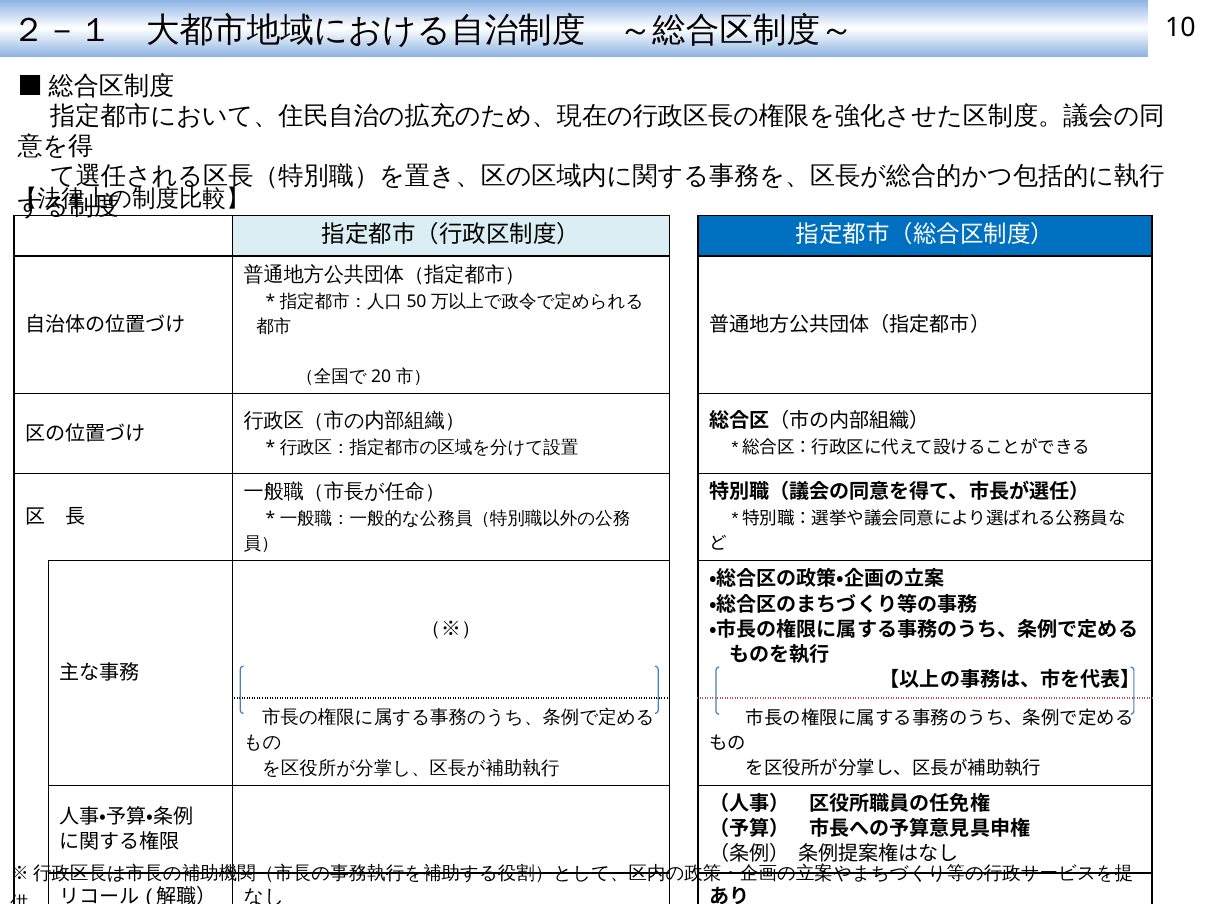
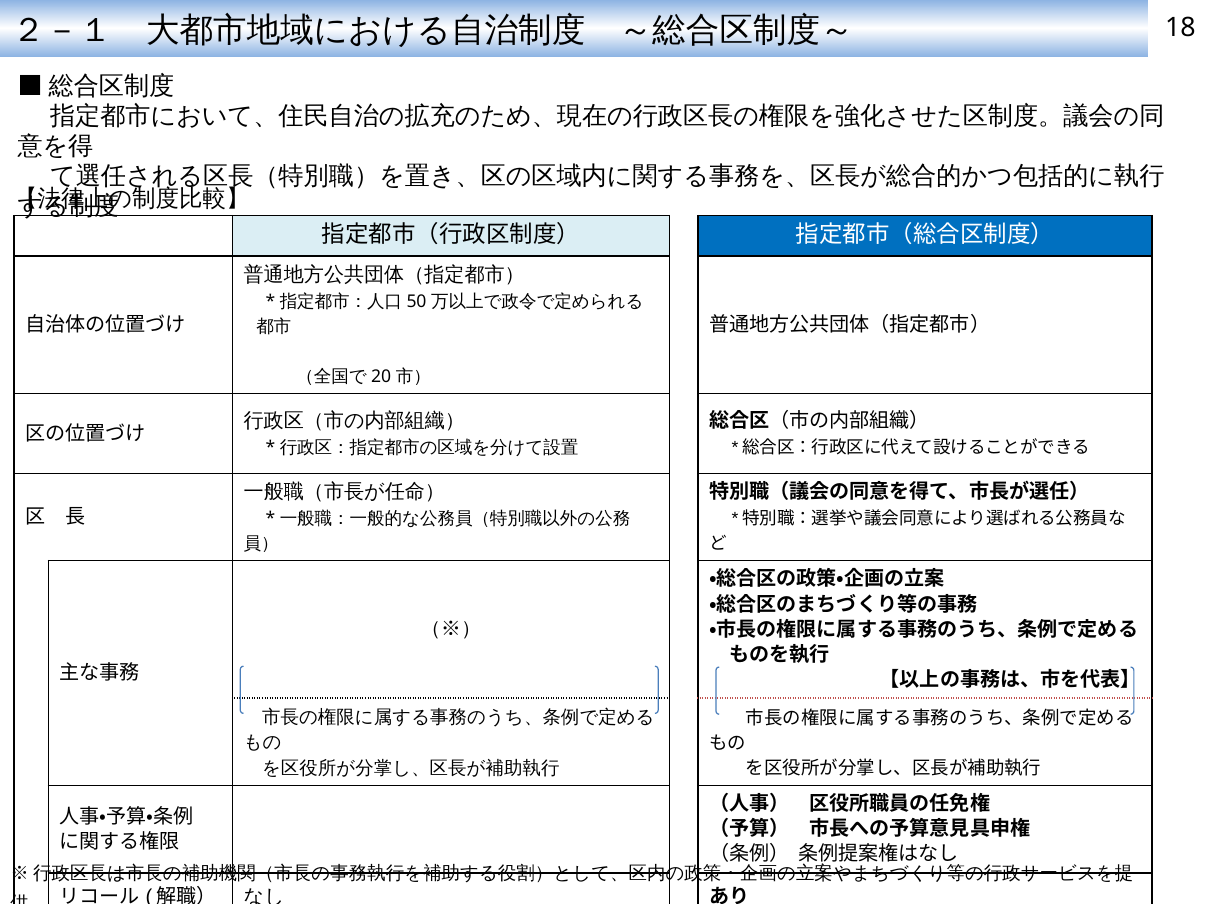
10: 10 -> 18
